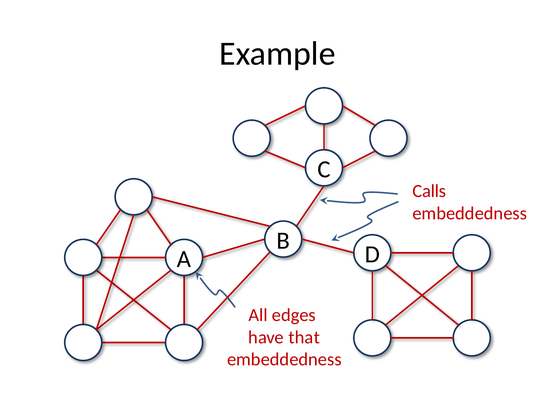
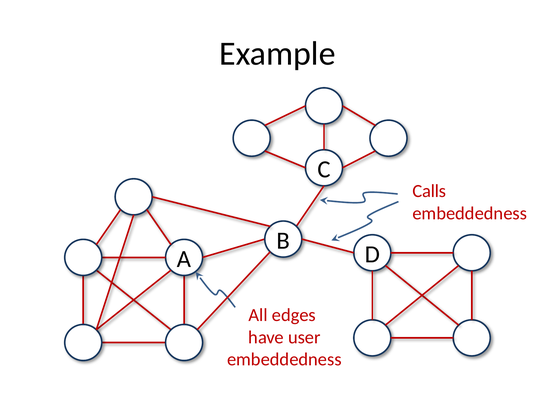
that: that -> user
